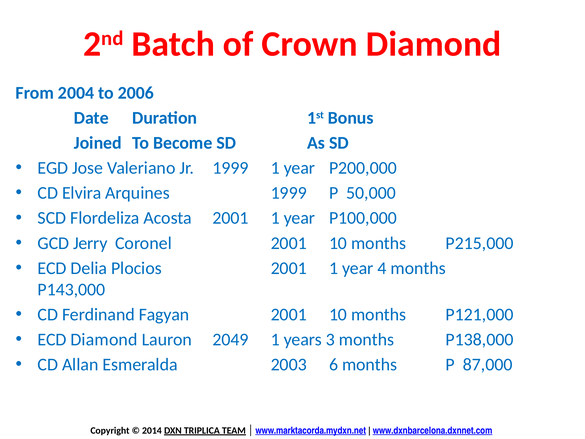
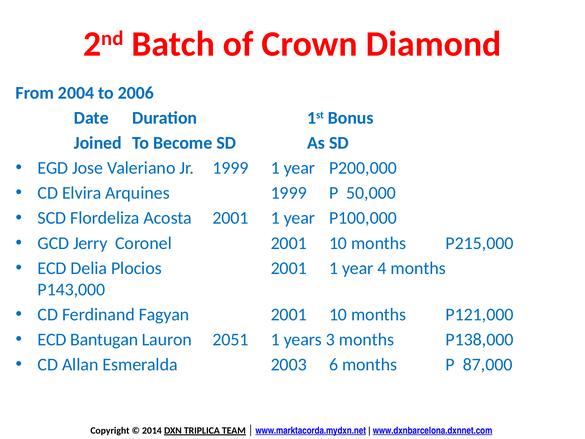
ECD Diamond: Diamond -> Bantugan
2049: 2049 -> 2051
